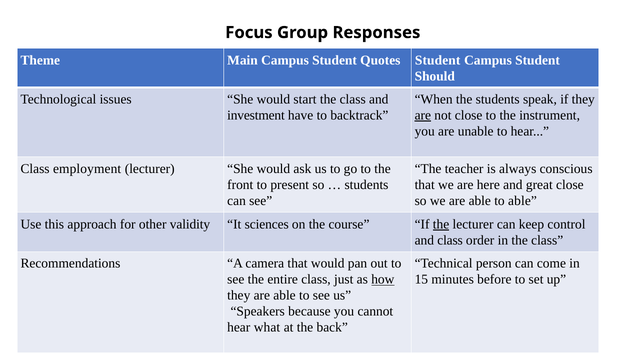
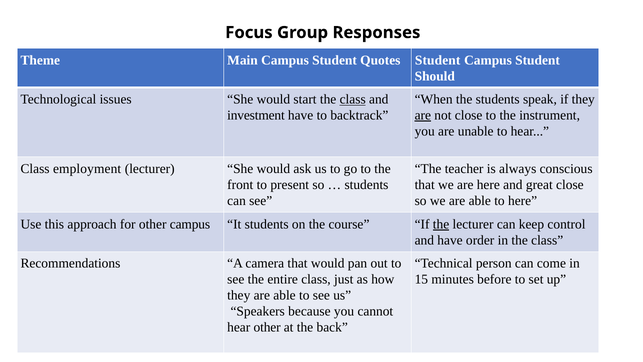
class at (353, 99) underline: none -> present
to able: able -> here
other validity: validity -> campus
It sciences: sciences -> students
and class: class -> have
how underline: present -> none
hear what: what -> other
